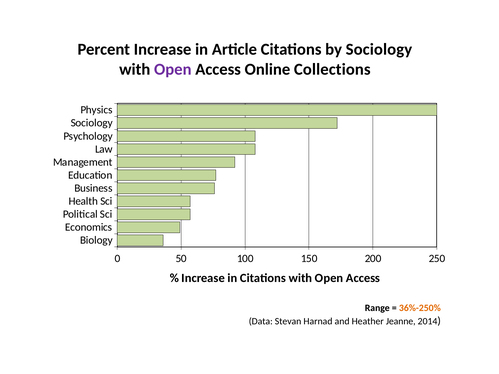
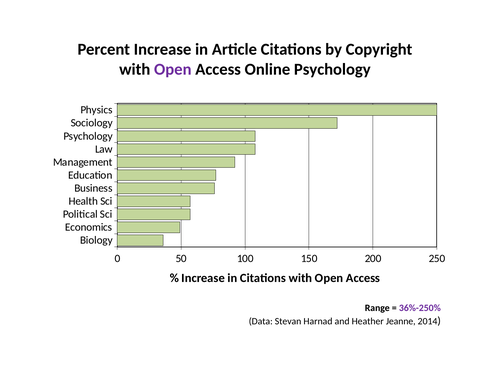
by Sociology: Sociology -> Copyright
Online Collections: Collections -> Psychology
36%-250% colour: orange -> purple
